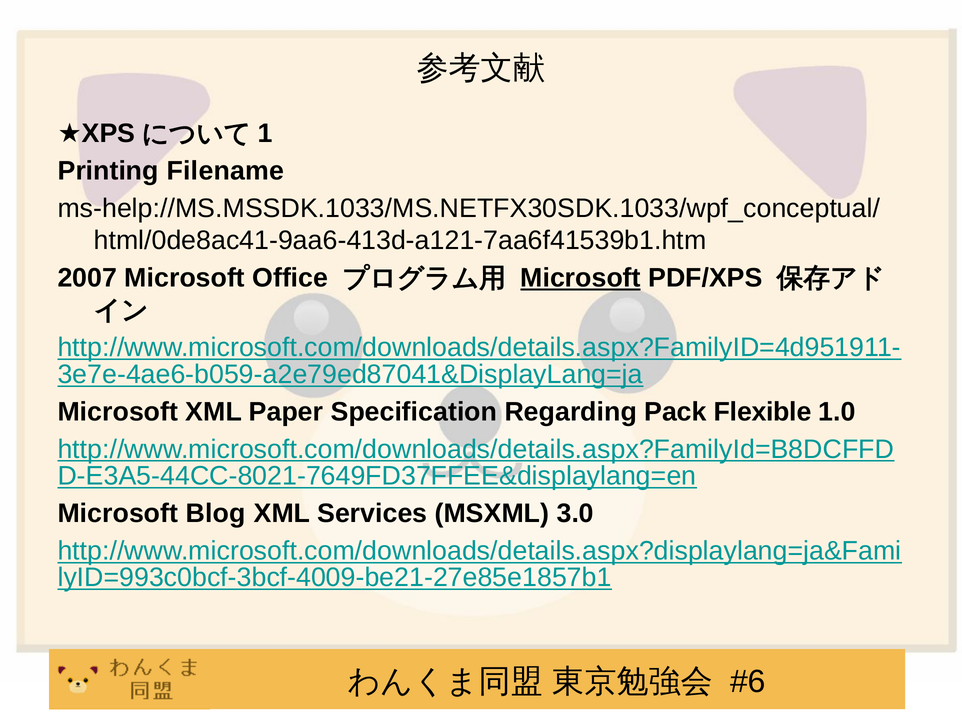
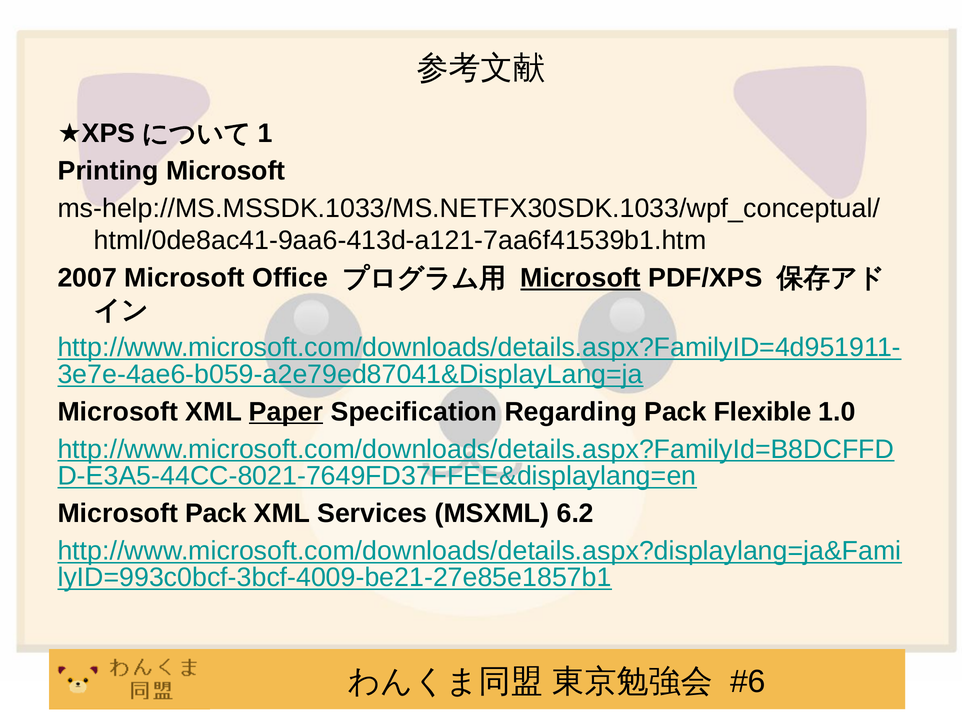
Printing Filename: Filename -> Microsoft
Paper underline: none -> present
Microsoft Blog: Blog -> Pack
3.0: 3.0 -> 6.2
